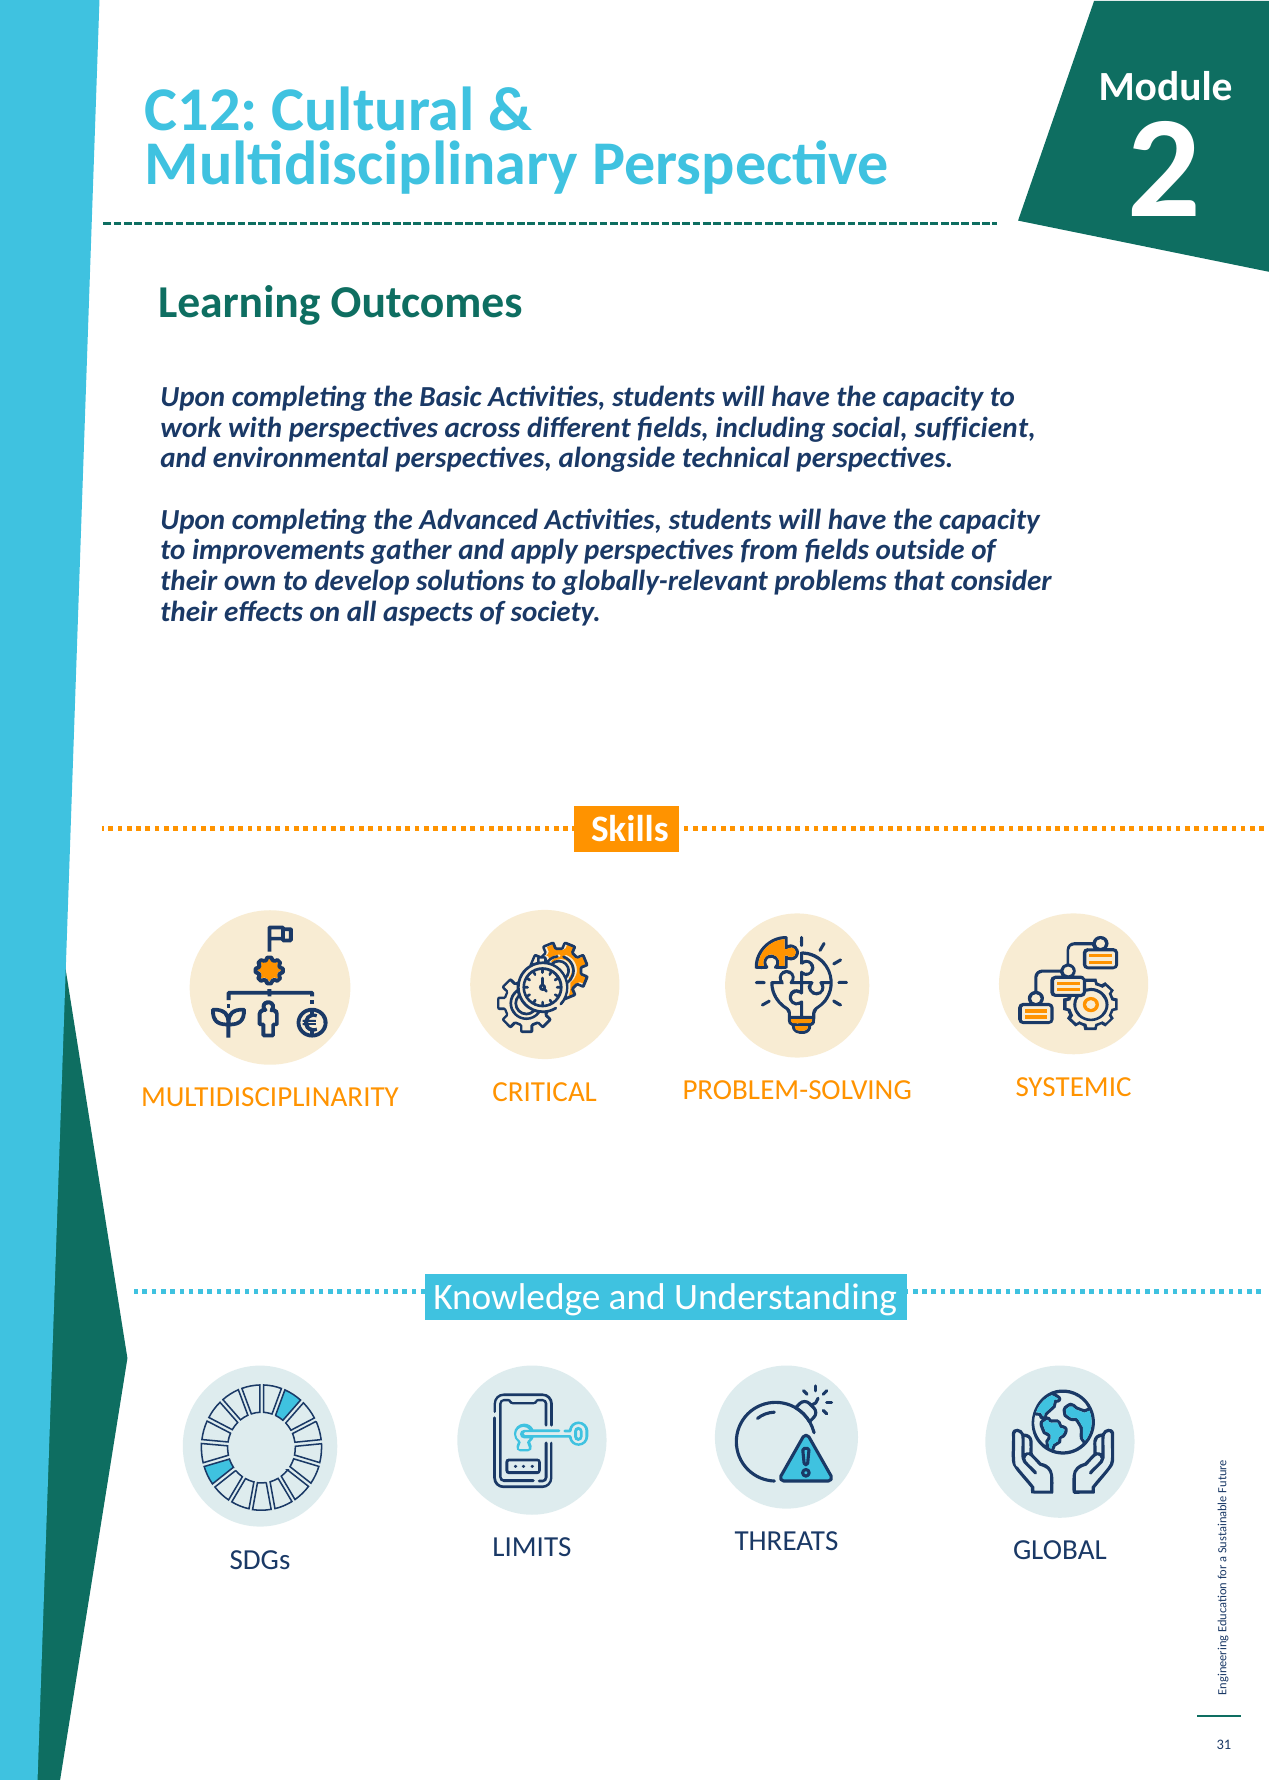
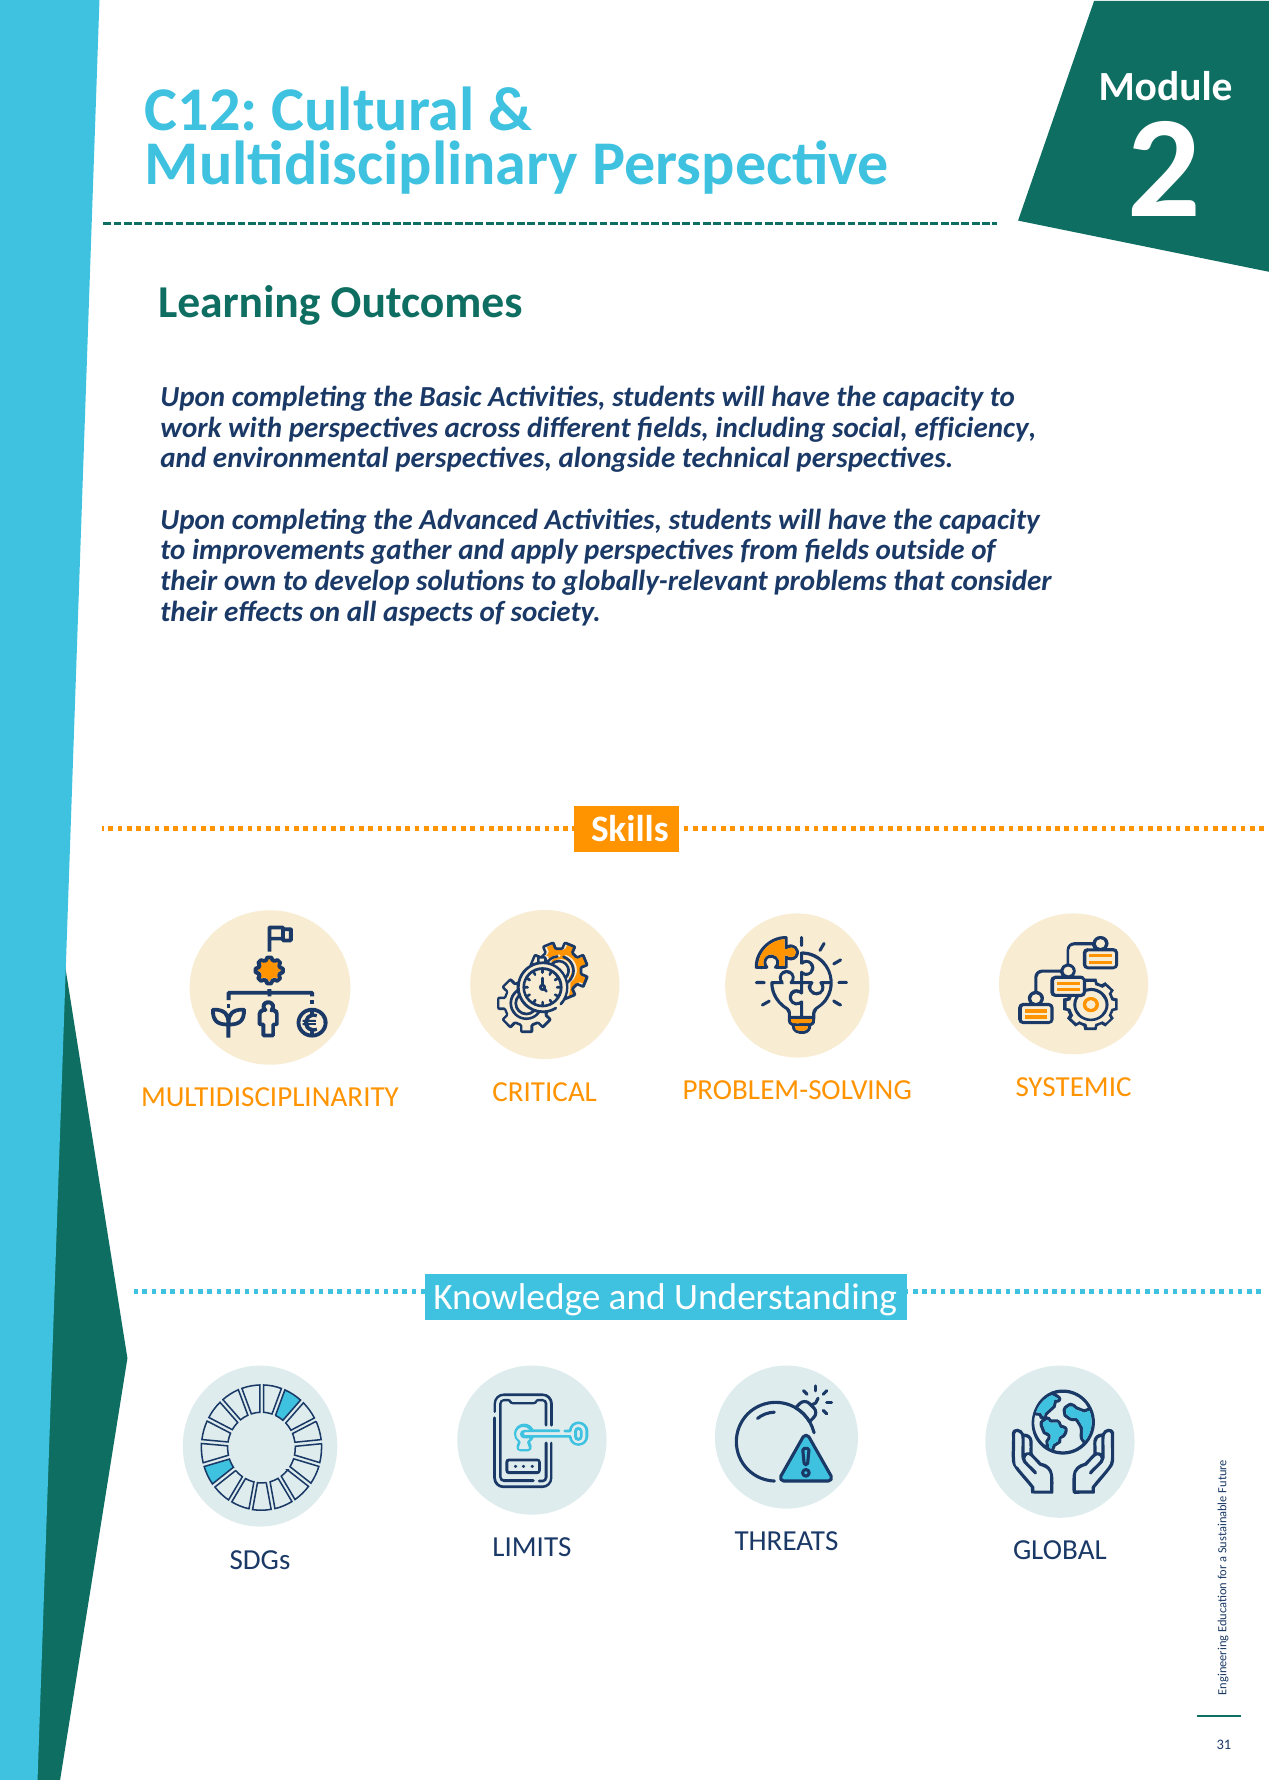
sufficient: sufficient -> efficiency
